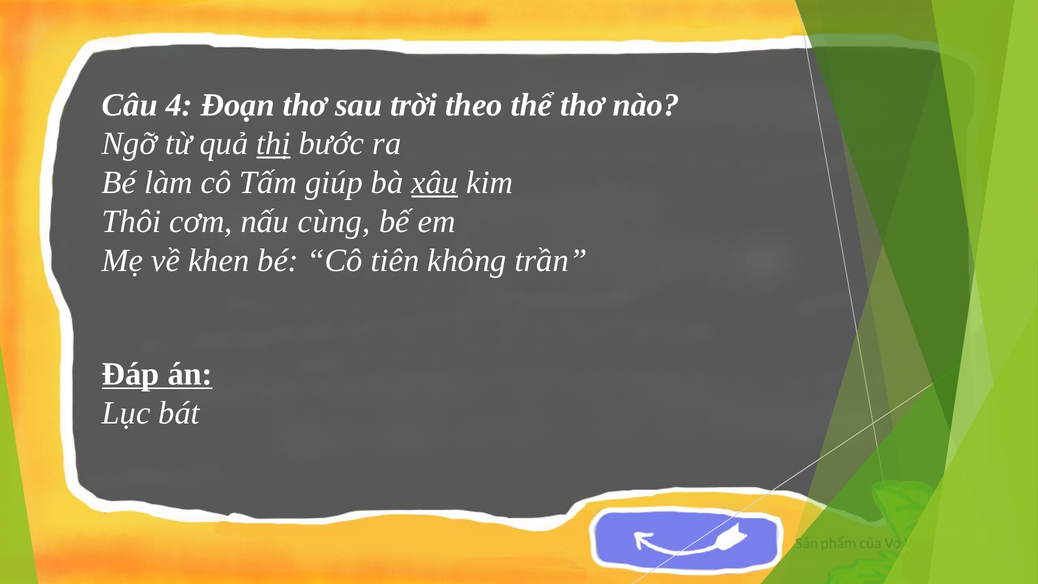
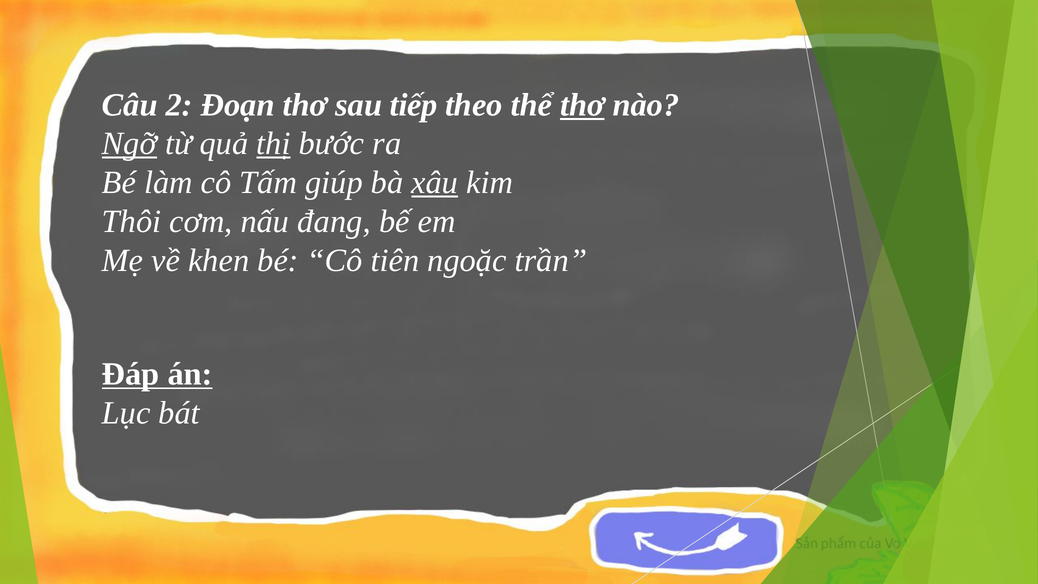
4: 4 -> 2
trời: trời -> tiếp
thơ at (582, 105) underline: none -> present
Ngỡ underline: none -> present
cùng: cùng -> đang
không: không -> ngoặc
